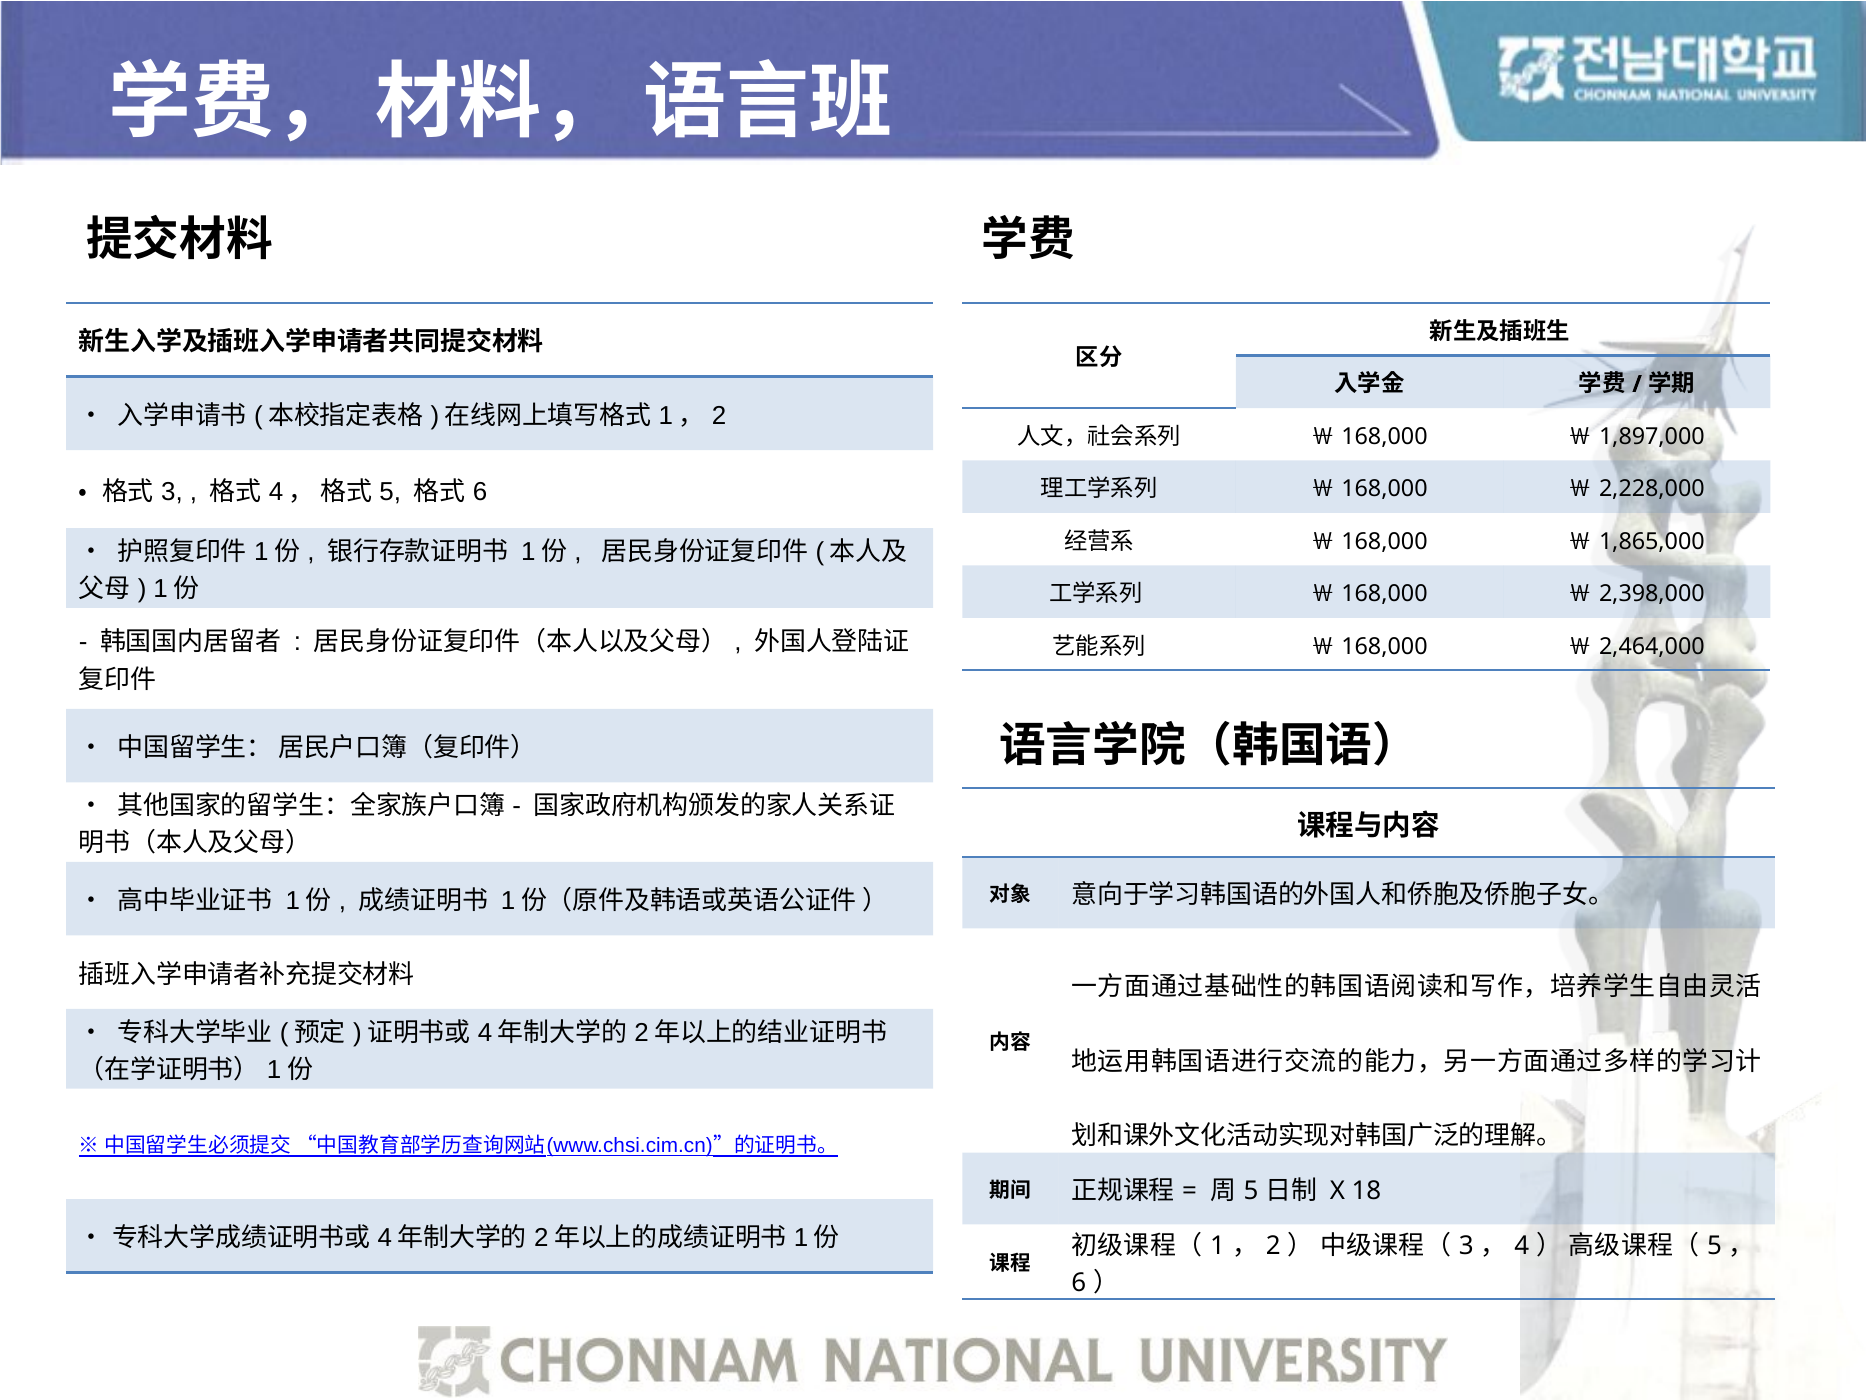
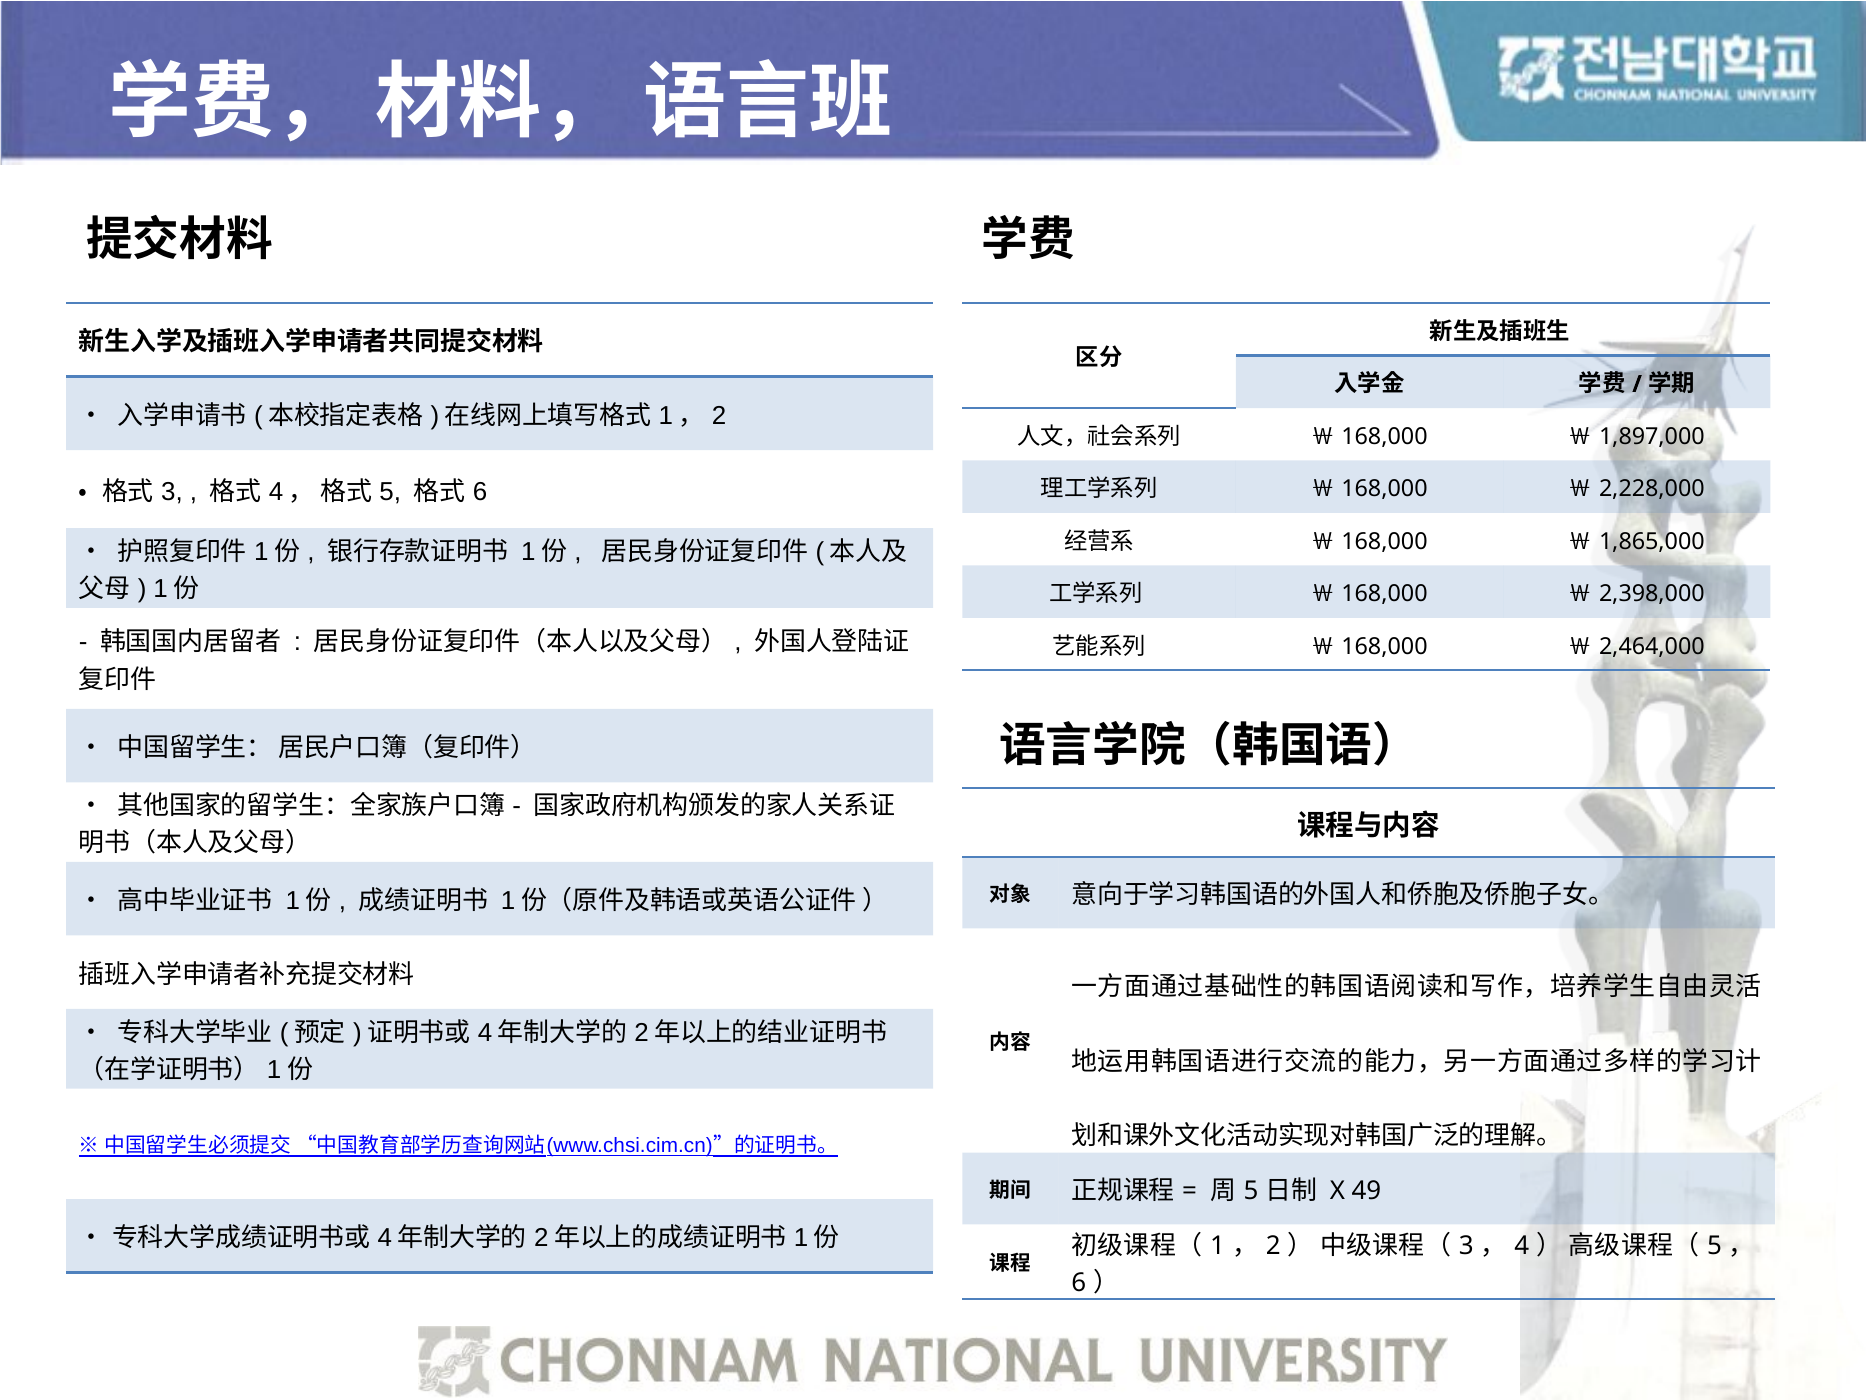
18: 18 -> 49
